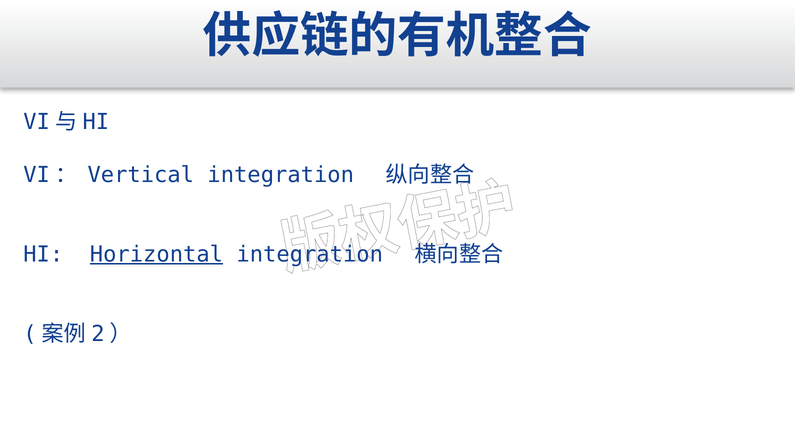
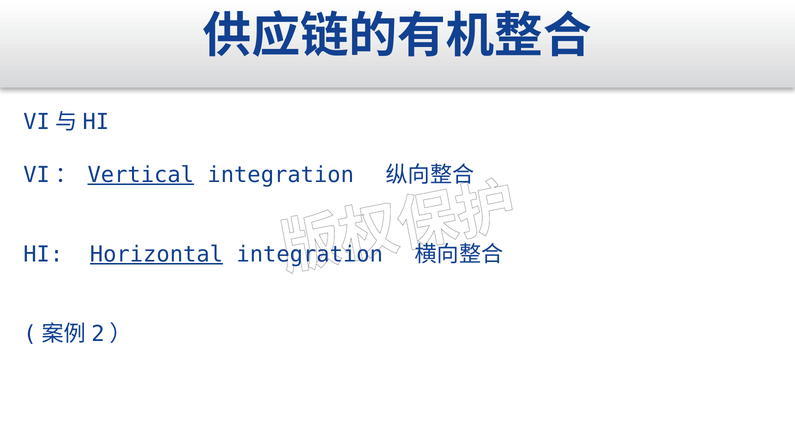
Vertical underline: none -> present
